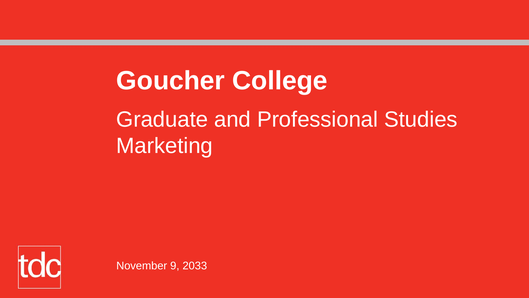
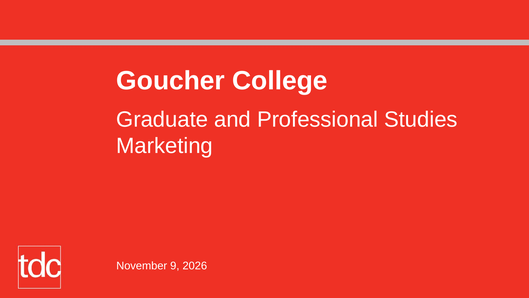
2033: 2033 -> 2026
